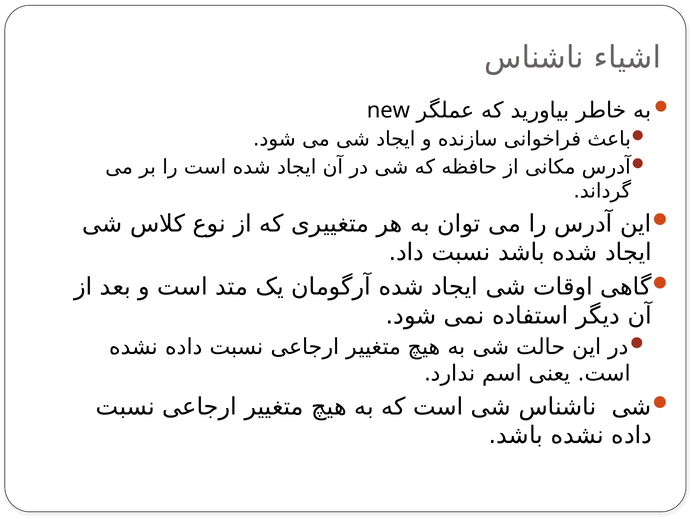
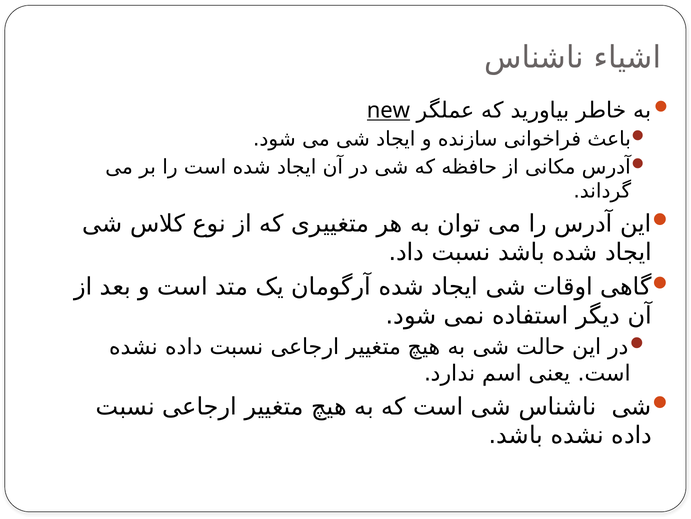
new underline: none -> present
